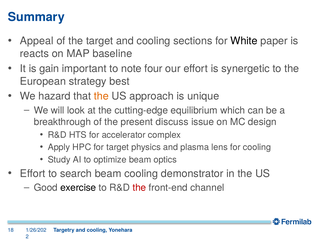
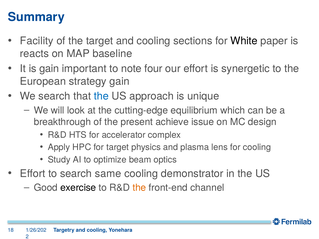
Appeal: Appeal -> Facility
strategy best: best -> gain
We hazard: hazard -> search
the at (101, 96) colour: orange -> blue
discuss: discuss -> achieve
search beam: beam -> same
the at (139, 188) colour: red -> orange
